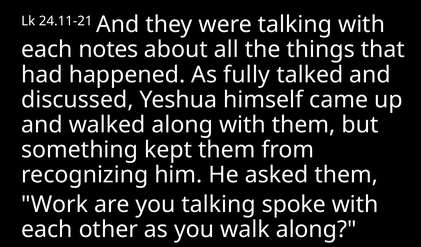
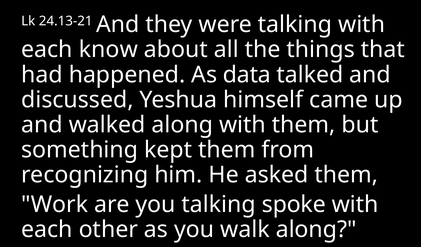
24.11-21: 24.11-21 -> 24.13-21
notes: notes -> know
fully: fully -> data
